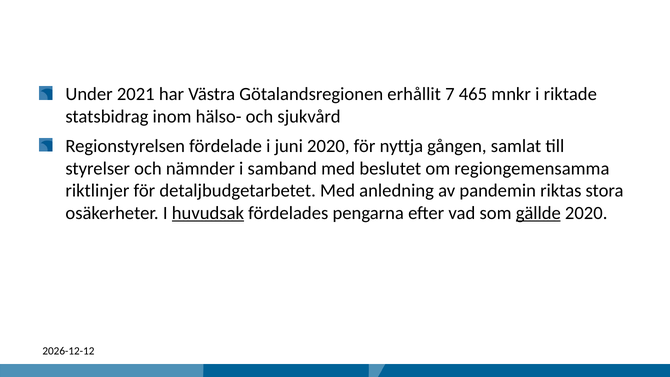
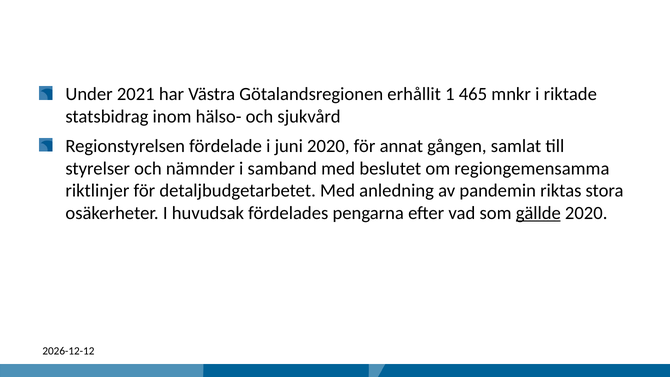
7: 7 -> 1
nyttja: nyttja -> annat
huvudsak underline: present -> none
